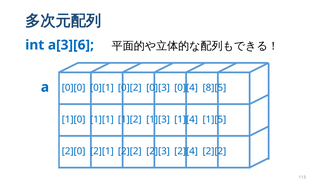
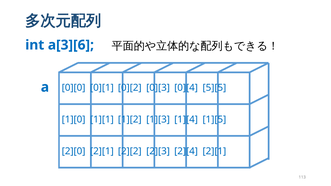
8][5: 8][5 -> 5][5
2][4 2][2: 2][2 -> 2][1
